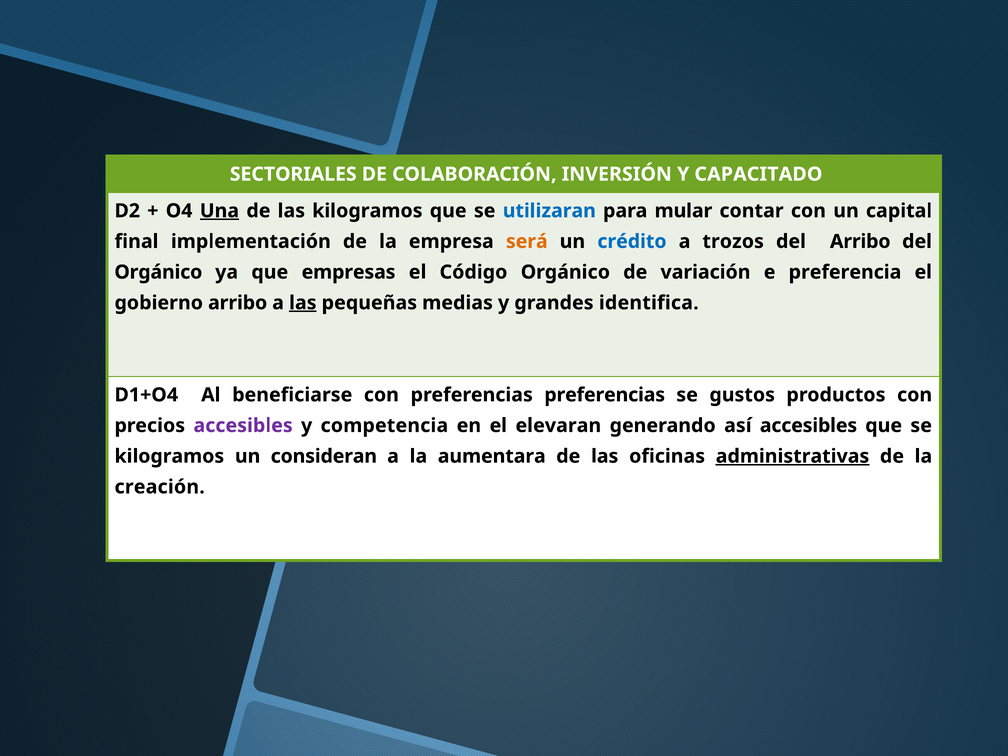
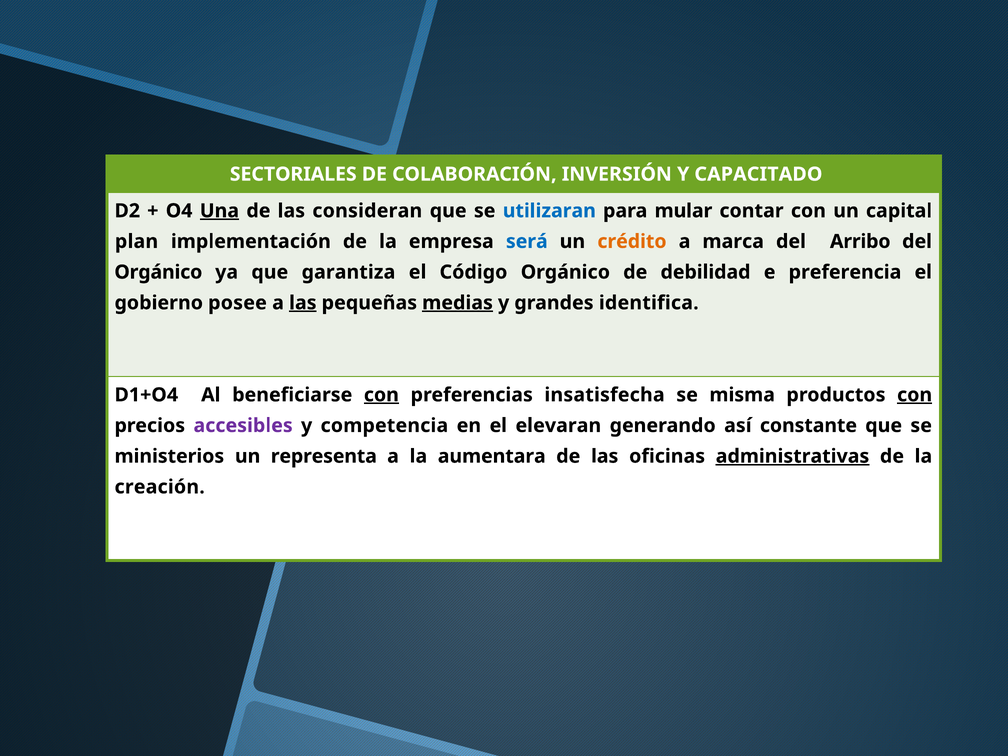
las kilogramos: kilogramos -> consideran
final: final -> plan
será colour: orange -> blue
crédito colour: blue -> orange
trozos: trozos -> marca
empresas: empresas -> garantiza
variación: variación -> debilidad
gobierno arribo: arribo -> posee
medias underline: none -> present
con at (381, 395) underline: none -> present
preferencias preferencias: preferencias -> insatisfecha
gustos: gustos -> misma
con at (915, 395) underline: none -> present
así accesibles: accesibles -> constante
kilogramos at (169, 456): kilogramos -> ministerios
consideran: consideran -> representa
